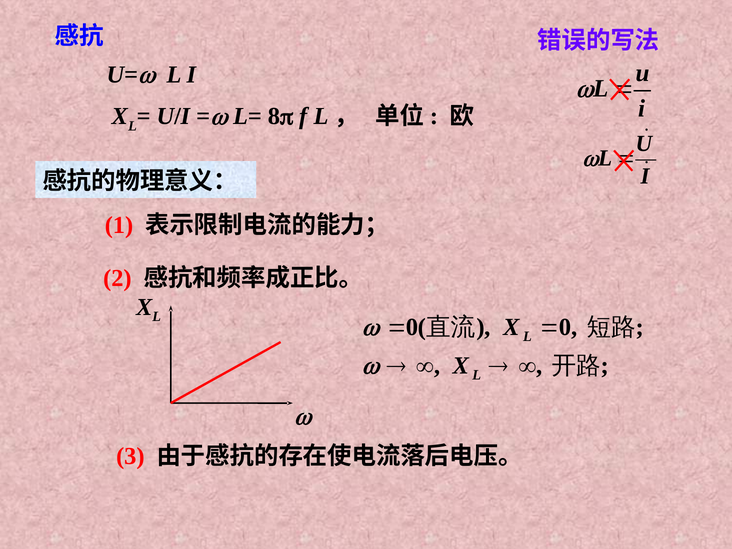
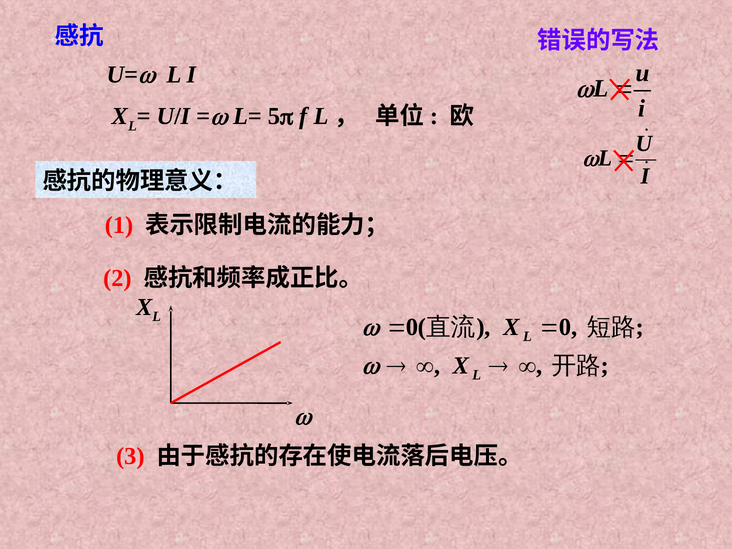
8: 8 -> 5
